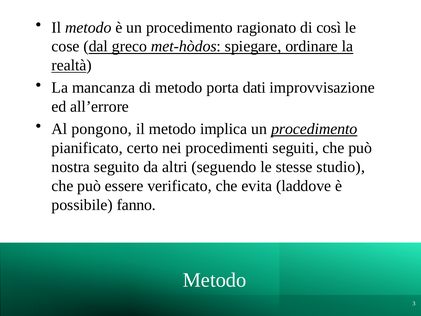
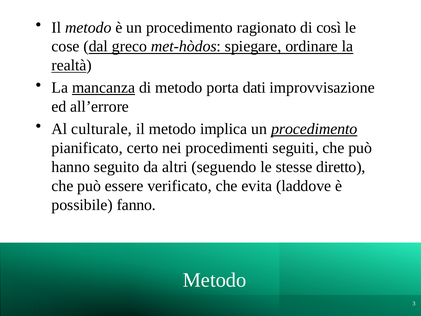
mancanza underline: none -> present
pongono: pongono -> culturale
nostra: nostra -> hanno
studio: studio -> diretto
